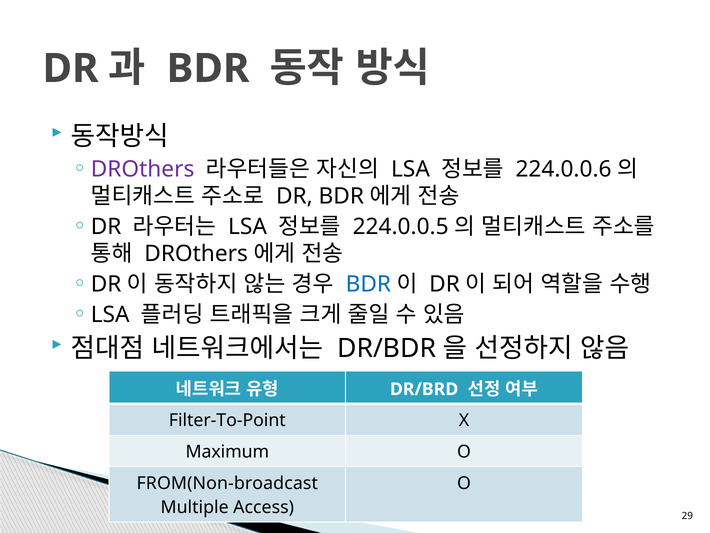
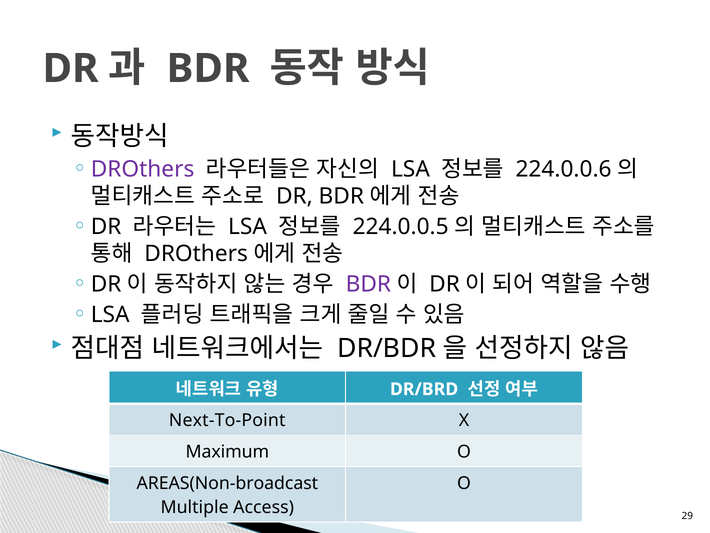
BDR at (368, 284) colour: blue -> purple
Filter-To-Point: Filter-To-Point -> Next-To-Point
FROM(Non-broadcast: FROM(Non-broadcast -> AREAS(Non-broadcast
